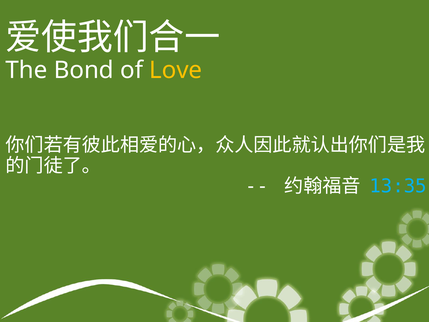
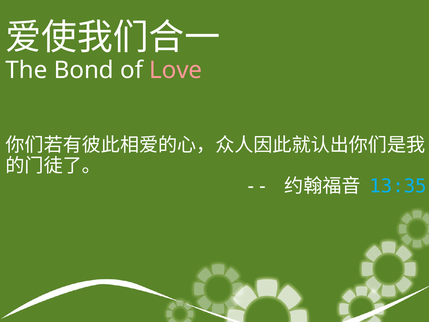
Love colour: yellow -> pink
